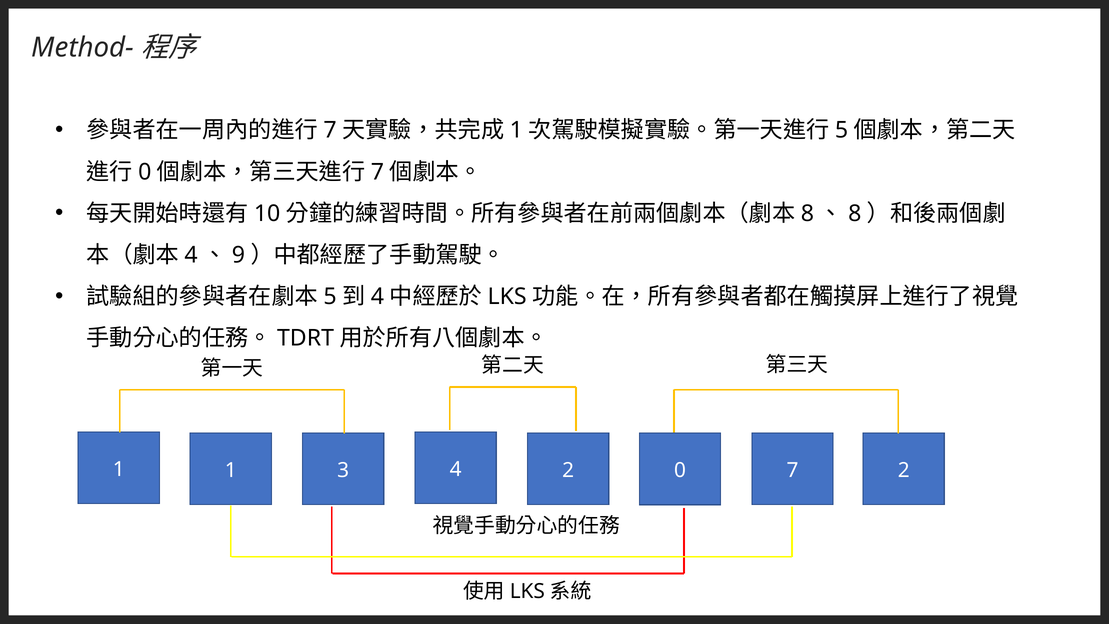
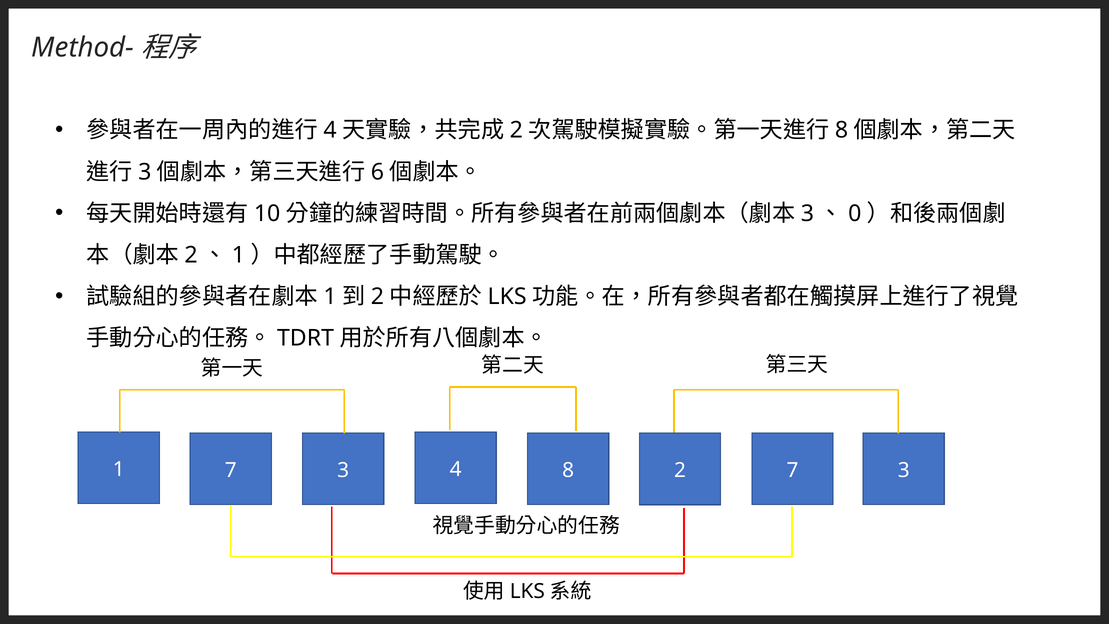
7 at (330, 130): 7 -> 4
1 at (516, 130): 1 -> 2
5 at (841, 130): 5 -> 8
0 at (145, 172): 0 -> 3
7 at (377, 172): 7 -> 6
8 at (807, 213): 8 -> 3
8 at (855, 213): 8 -> 0
4 at (191, 255): 4 -> 2
9 at (238, 255): 9 -> 1
5 at (330, 297): 5 -> 1
4 at (377, 297): 4 -> 2
1 1: 1 -> 7
3 2: 2 -> 8
4 0: 0 -> 2
2 at (904, 470): 2 -> 3
